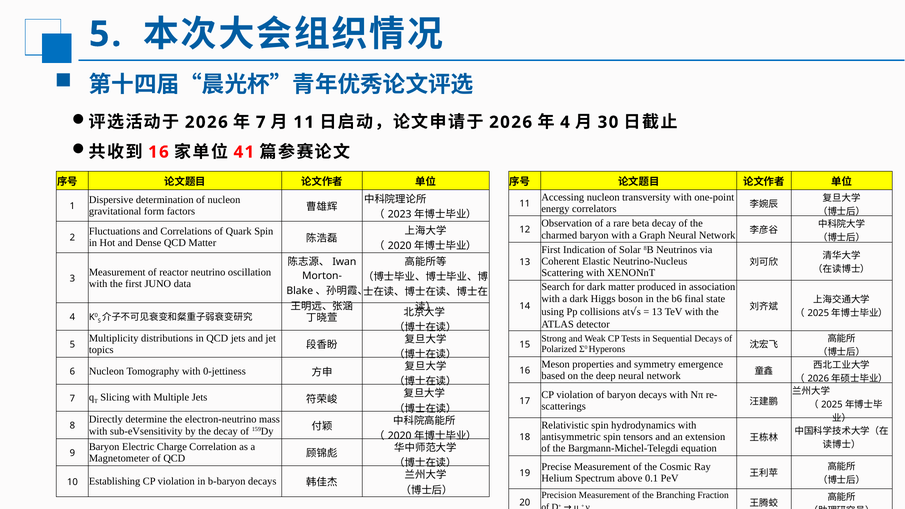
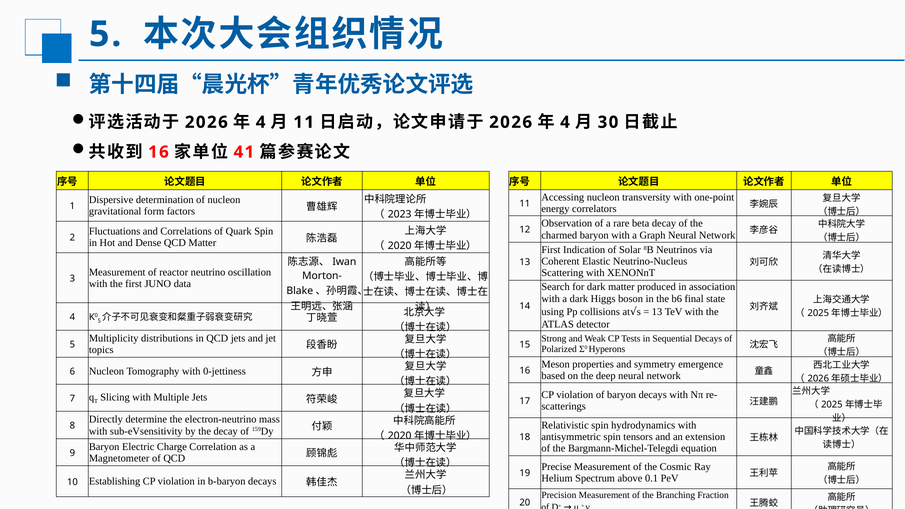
7 at (261, 122): 7 -> 4
